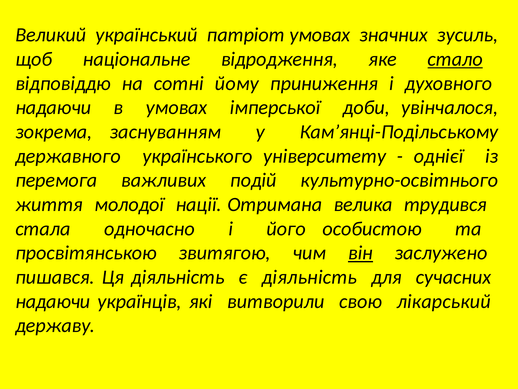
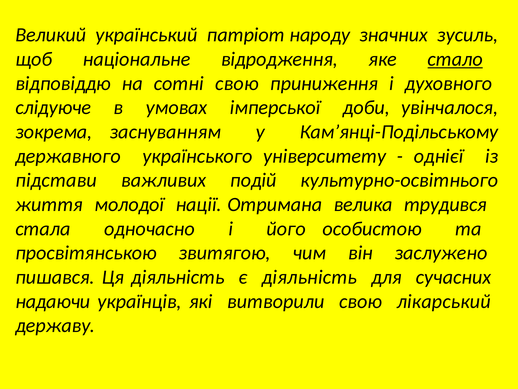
патріот умовах: умовах -> народу
сотні йому: йому -> свою
надаючи at (53, 108): надаючи -> слідуюче
перемога: перемога -> підстави
він underline: present -> none
